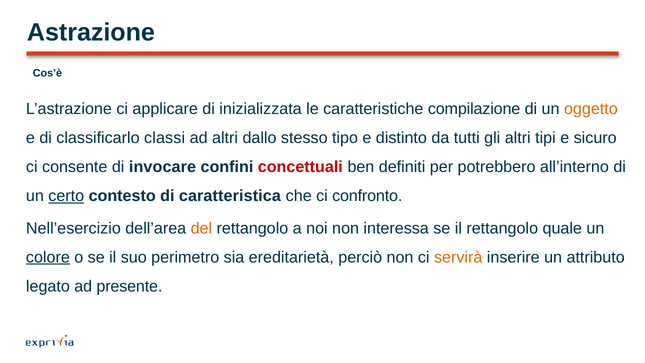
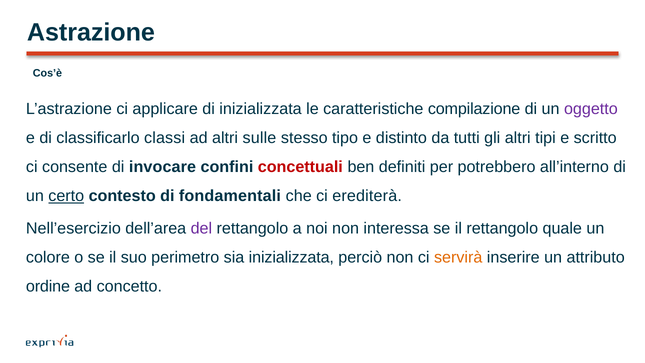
oggetto colour: orange -> purple
dallo: dallo -> sulle
sicuro: sicuro -> scritto
caratteristica: caratteristica -> fondamentali
confronto: confronto -> erediterà
del colour: orange -> purple
colore underline: present -> none
sia ereditarietà: ereditarietà -> inizializzata
legato: legato -> ordine
presente: presente -> concetto
